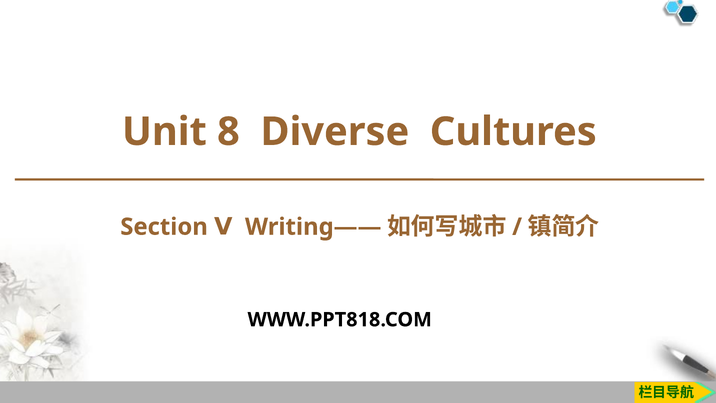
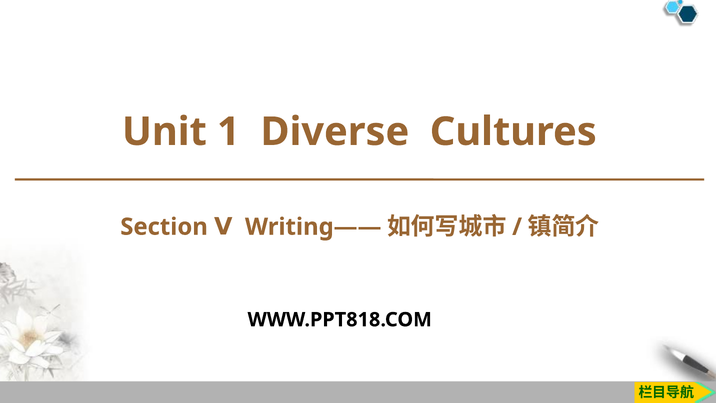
8: 8 -> 1
